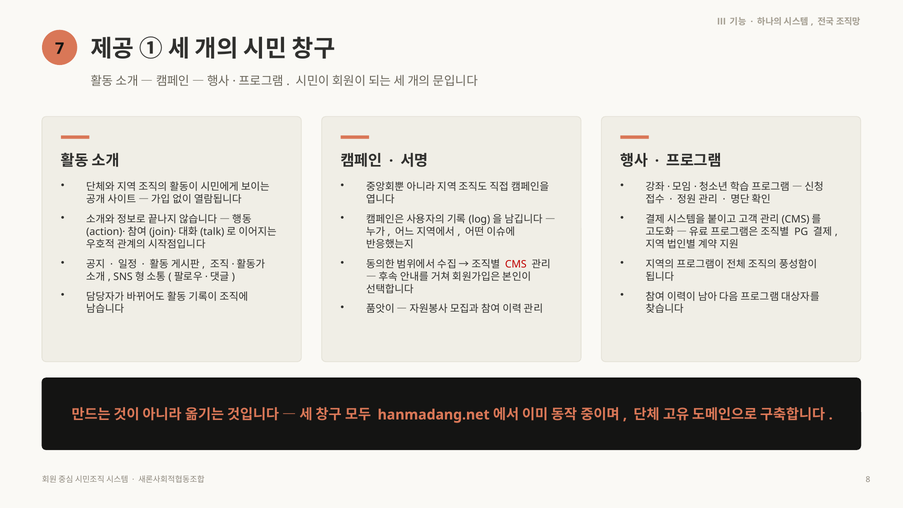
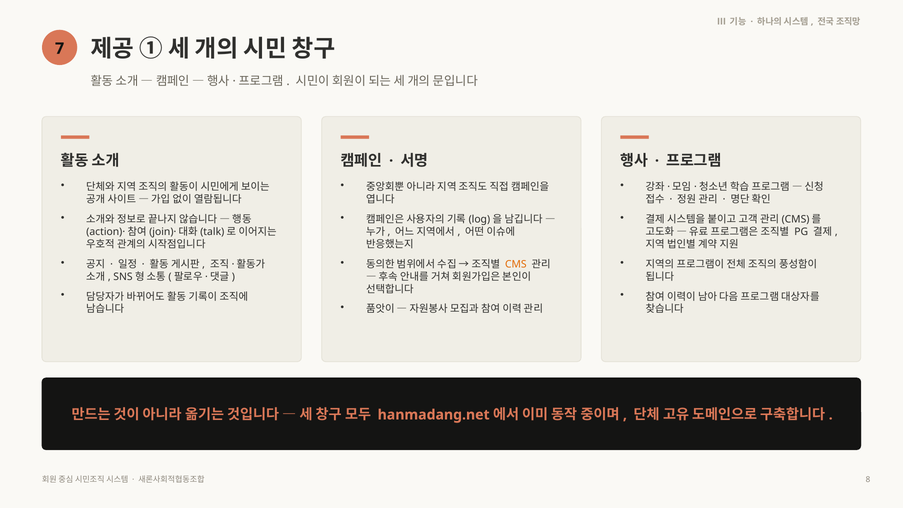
CMS colour: red -> orange
